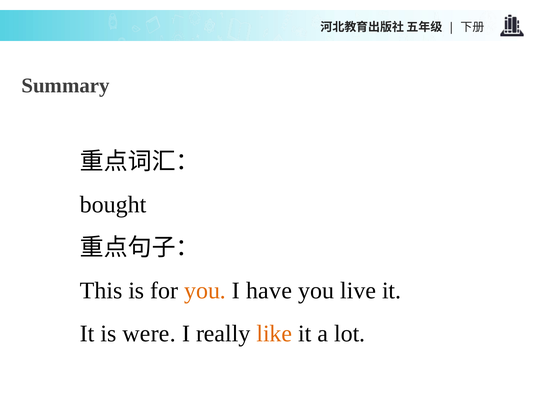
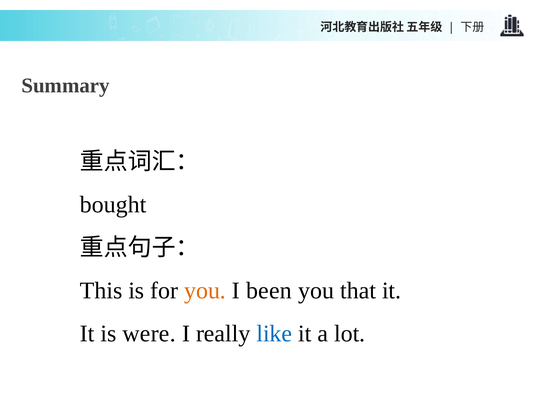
have: have -> been
live: live -> that
like colour: orange -> blue
